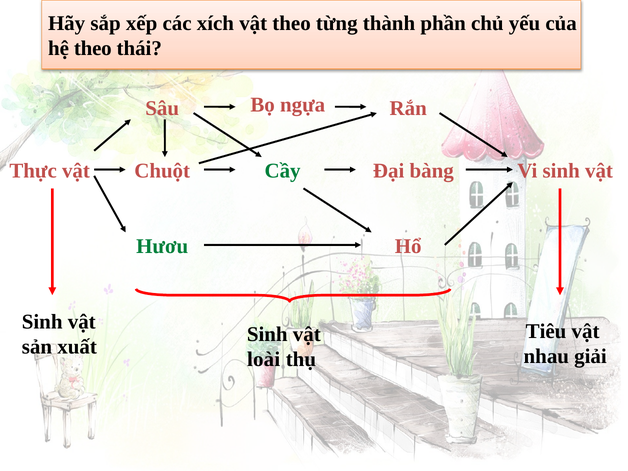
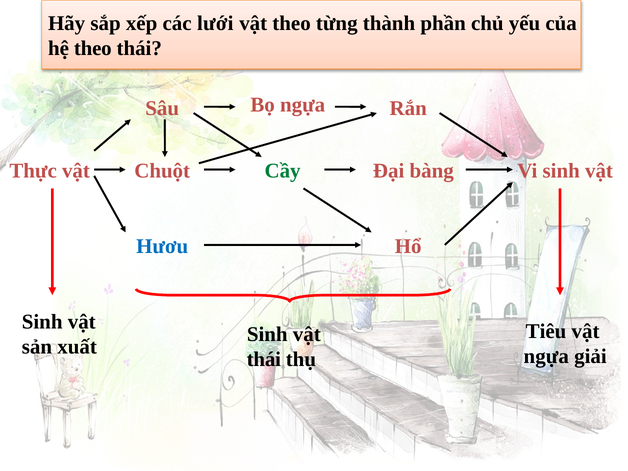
xích: xích -> lưới
Hươu colour: green -> blue
nhau at (546, 356): nhau -> ngựa
loài at (264, 359): loài -> thái
